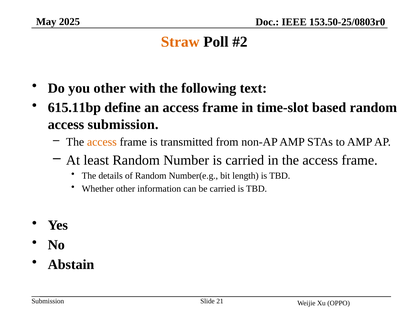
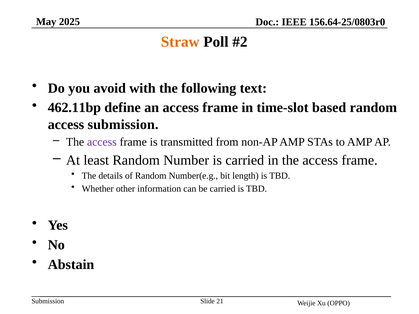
153.50-25/0803r0: 153.50-25/0803r0 -> 156.64-25/0803r0
you other: other -> avoid
615.11bp: 615.11bp -> 462.11bp
access at (102, 142) colour: orange -> purple
